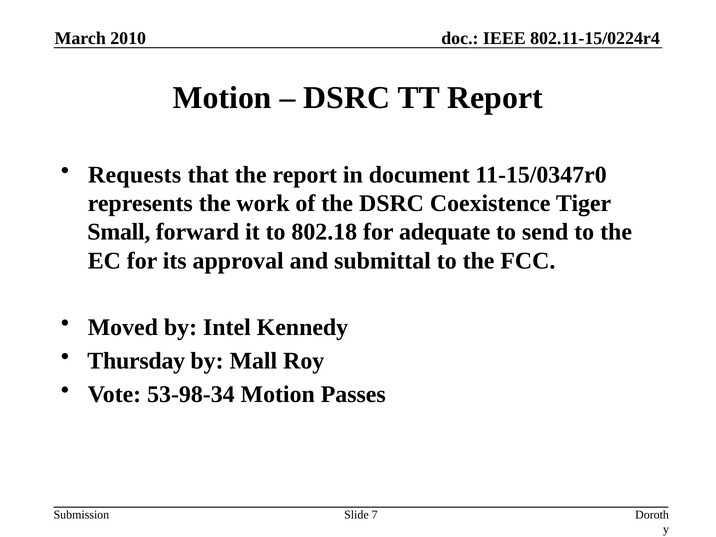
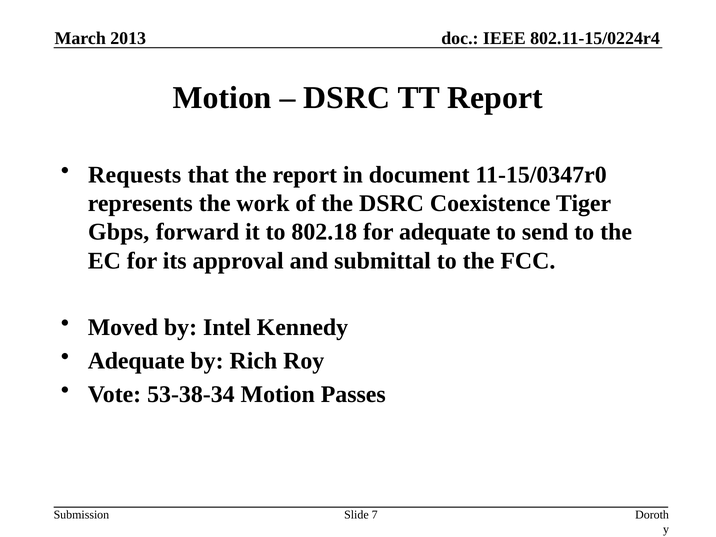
2010: 2010 -> 2013
Small: Small -> Gbps
Thursday at (136, 361): Thursday -> Adequate
Mall: Mall -> Rich
53-98-34: 53-98-34 -> 53-38-34
